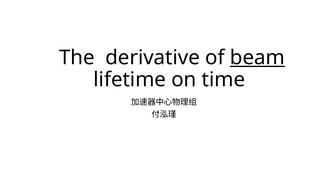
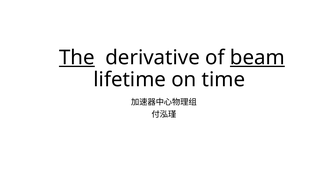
The underline: none -> present
